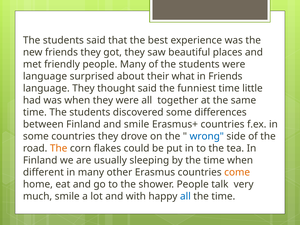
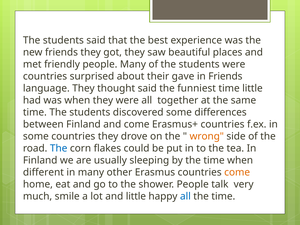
language at (45, 76): language -> countries
what: what -> gave
and smile: smile -> come
wrong colour: blue -> orange
The at (59, 148) colour: orange -> blue
and with: with -> little
